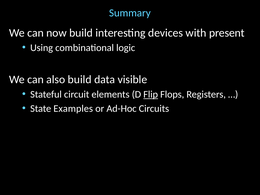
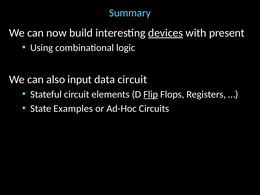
devices underline: none -> present
also build: build -> input
data visible: visible -> circuit
